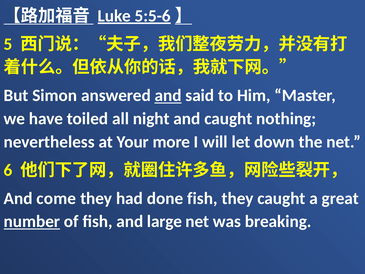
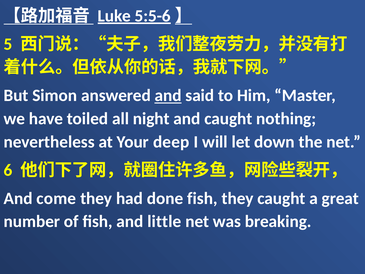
more: more -> deep
number underline: present -> none
large: large -> little
